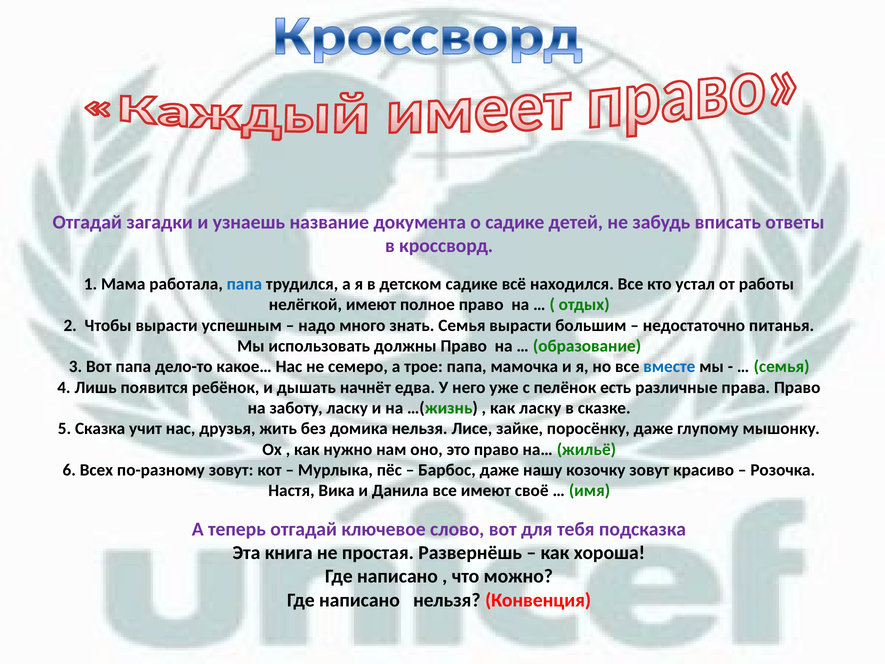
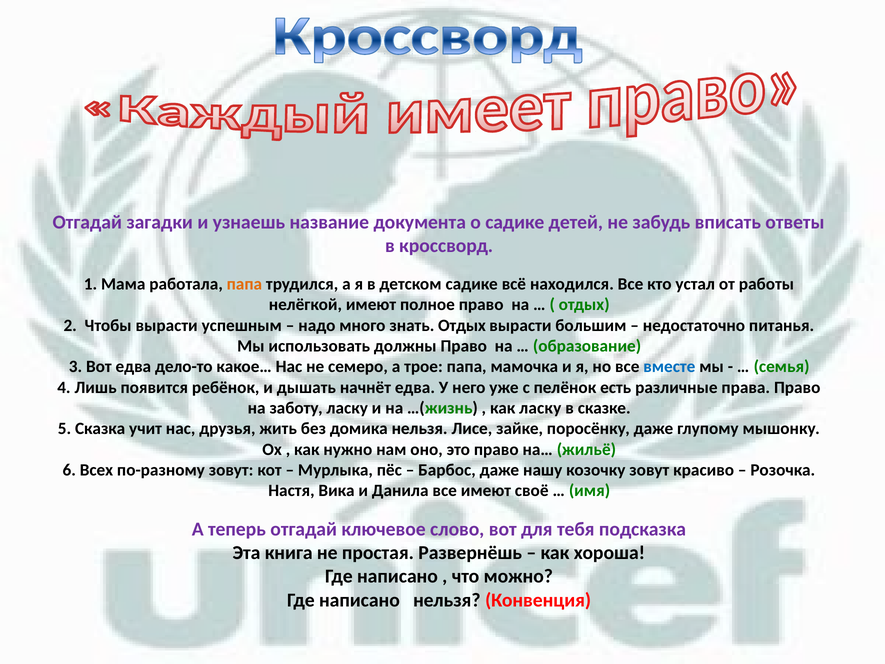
папа at (244, 284) colour: blue -> orange
знать Семья: Семья -> Отдых
Вот папа: папа -> едва
